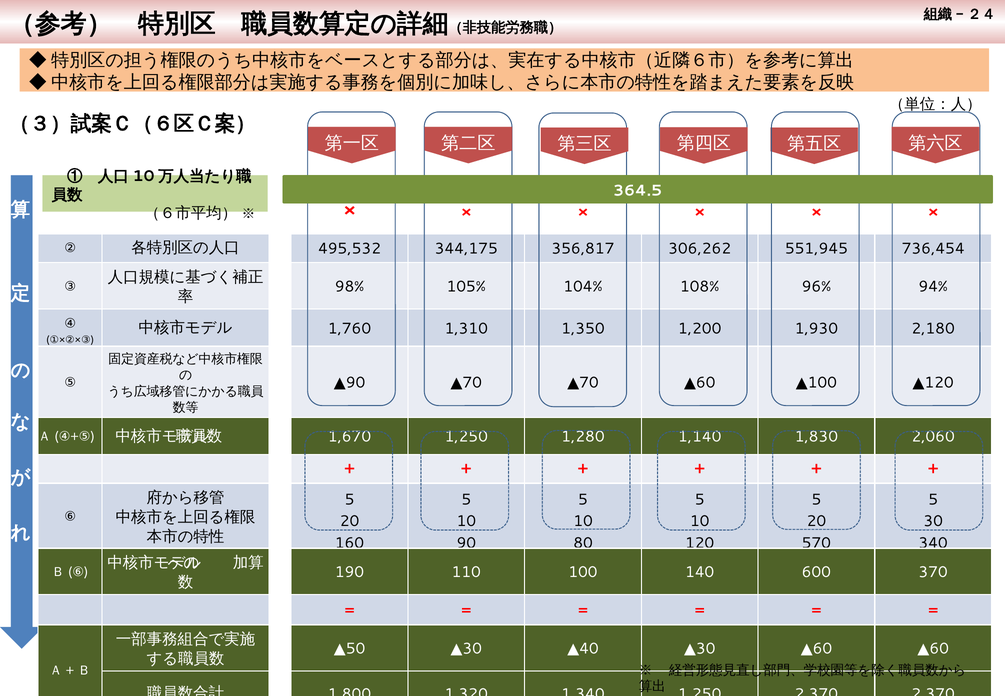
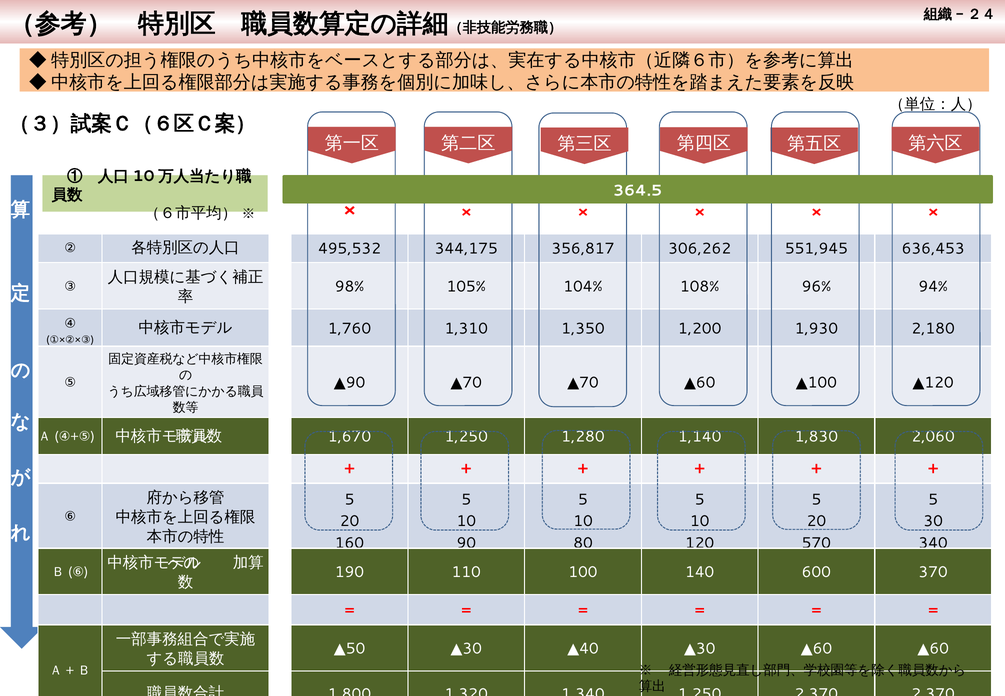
736,454: 736,454 -> 636,453
